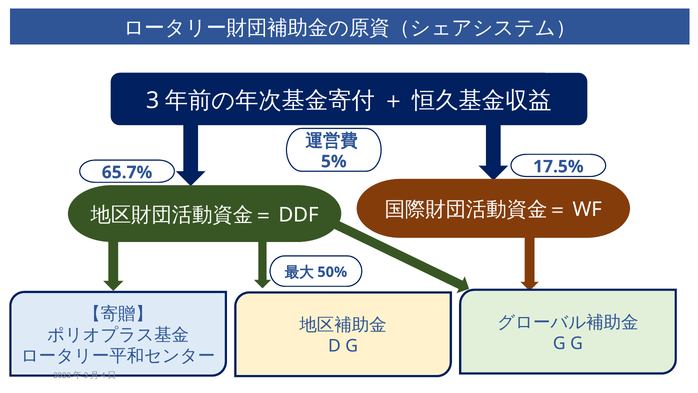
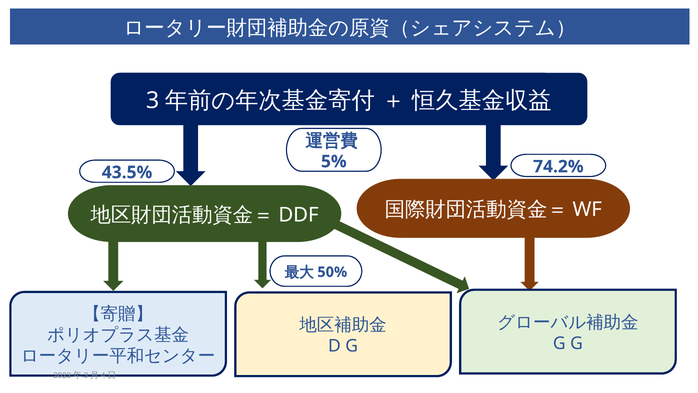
17.5%: 17.5% -> 74.2%
65.7%: 65.7% -> 43.5%
